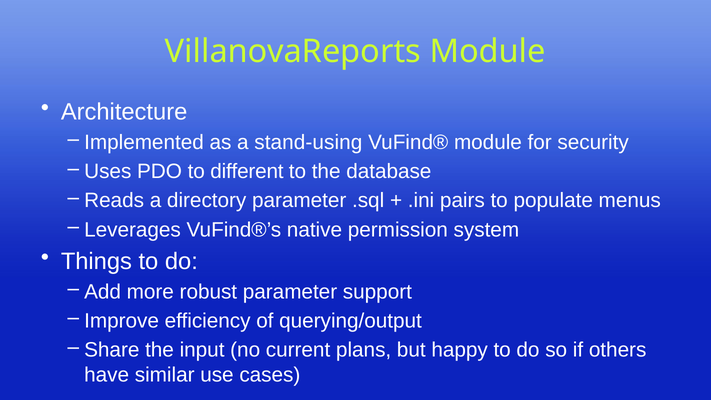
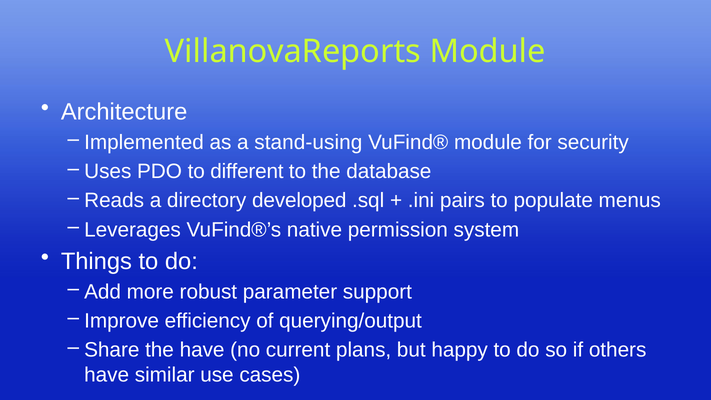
directory parameter: parameter -> developed
the input: input -> have
